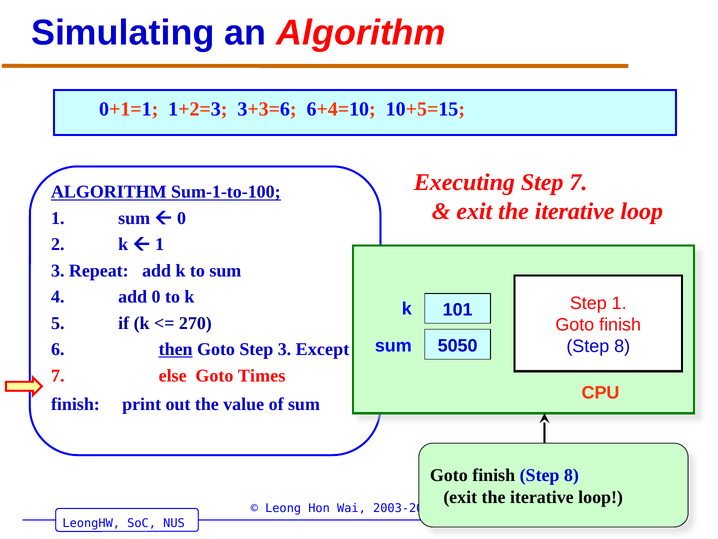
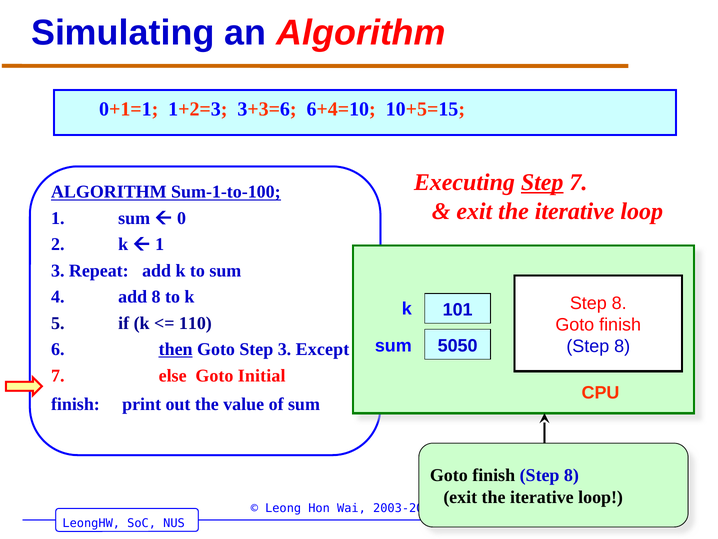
Step at (542, 182) underline: none -> present
add 0: 0 -> 8
101 Step 1: 1 -> 8
270: 270 -> 110
Times: Times -> Initial
